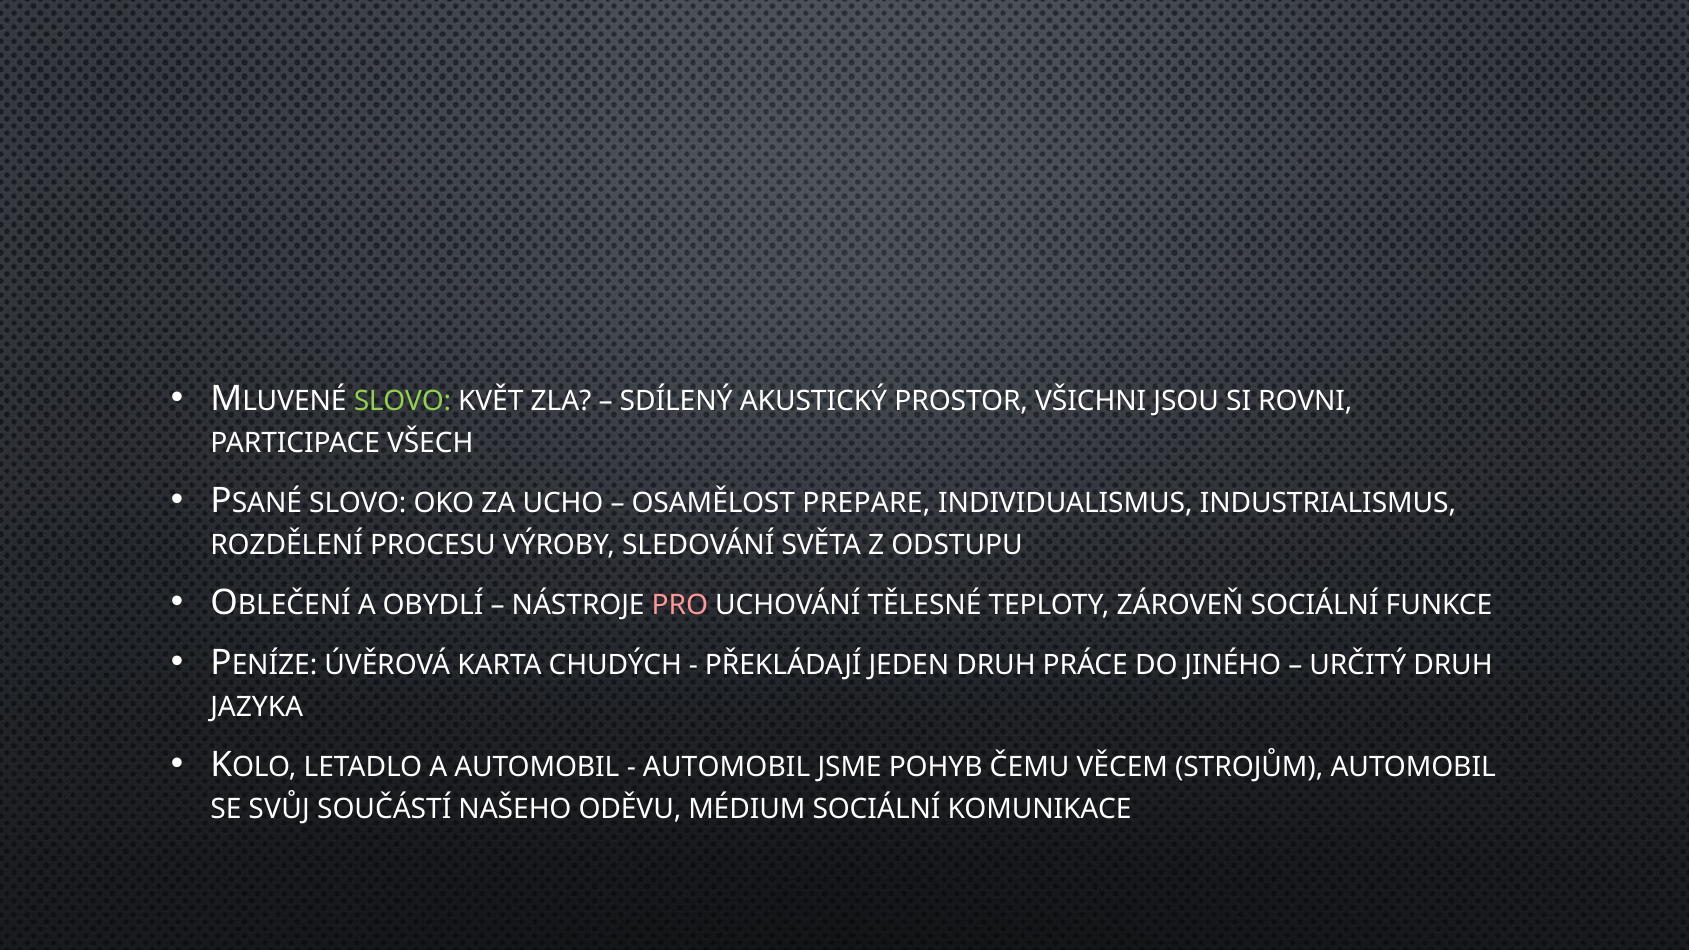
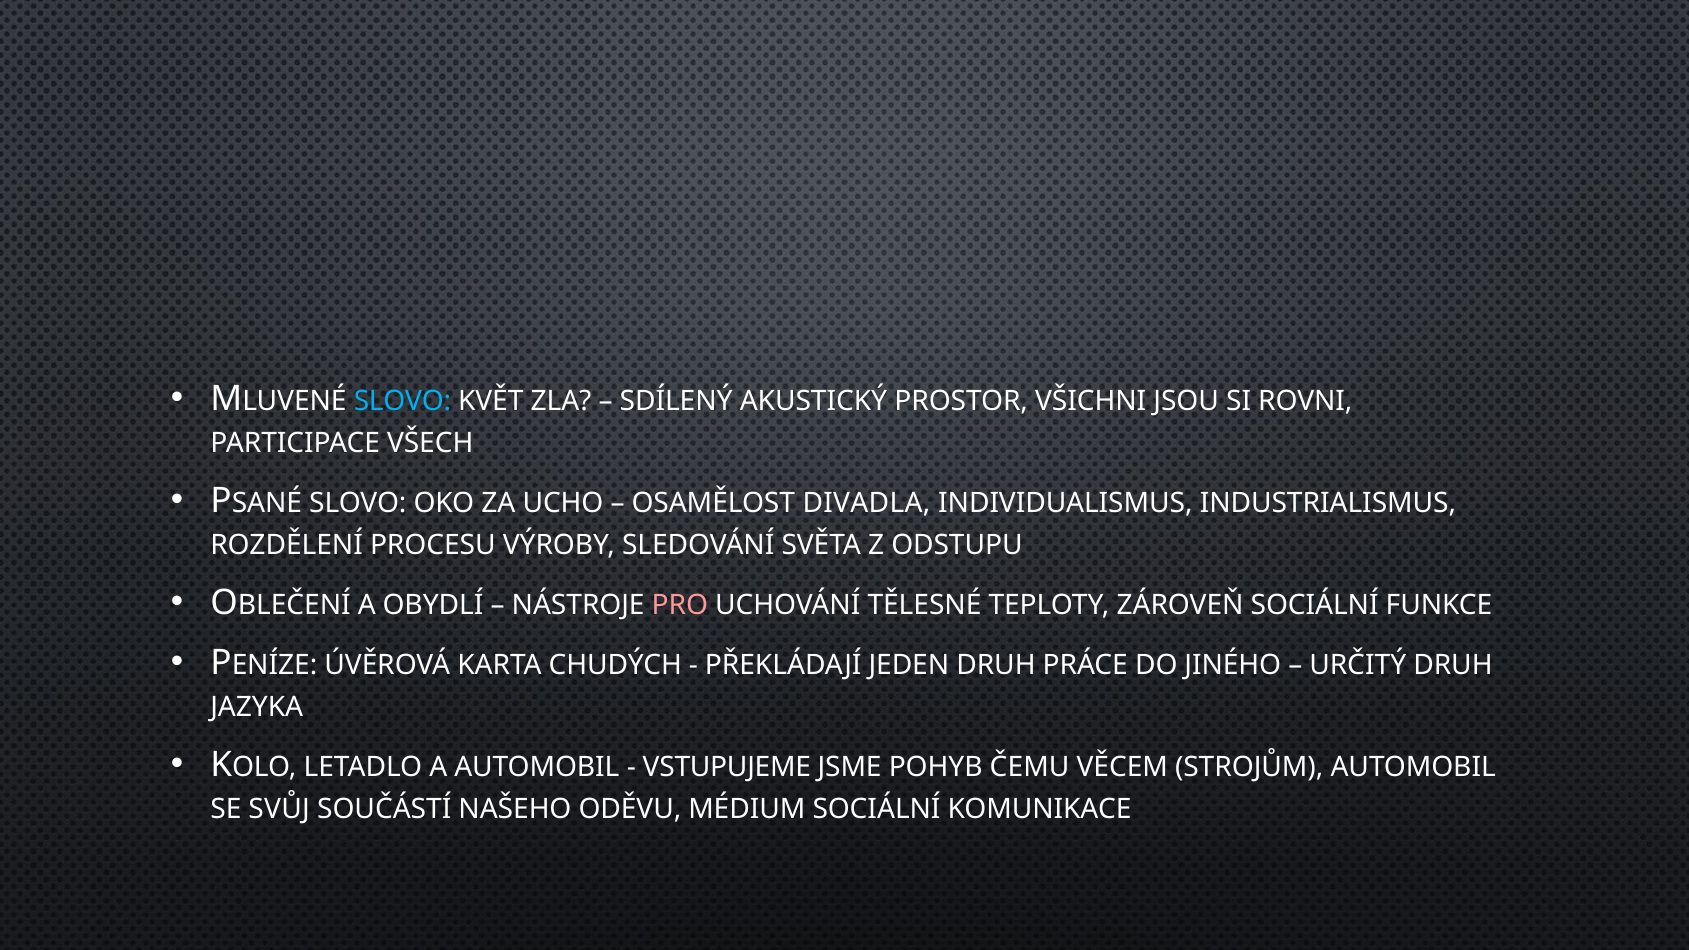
SLOVO at (402, 401) colour: light green -> light blue
PREPARE: PREPARE -> DIVADLA
AUTOMOBIL at (727, 767): AUTOMOBIL -> VSTUPUJEME
